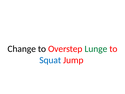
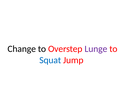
Lunge colour: green -> purple
